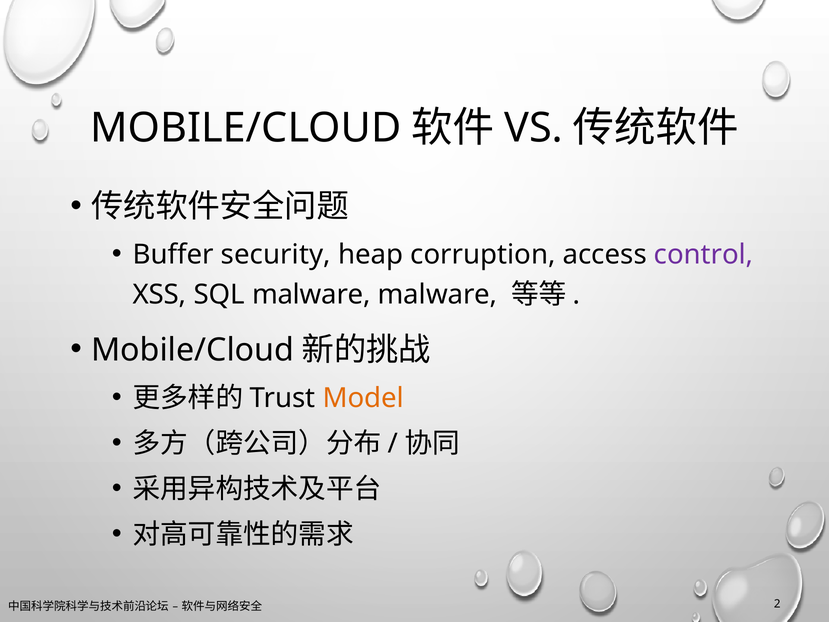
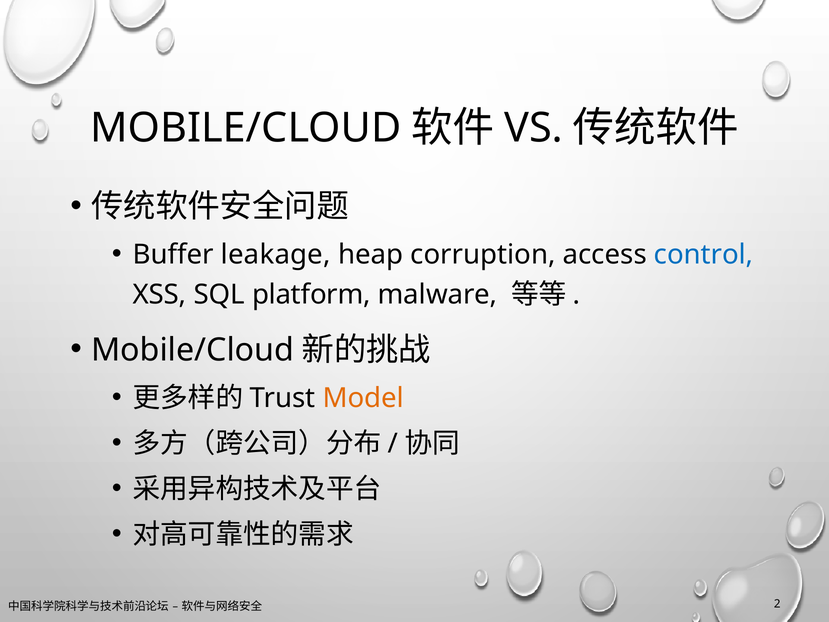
security: security -> leakage
control colour: purple -> blue
SQL malware: malware -> platform
